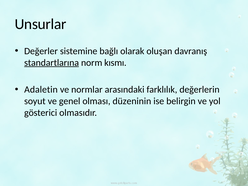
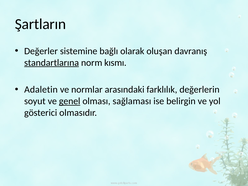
Unsurlar: Unsurlar -> Şartların
genel underline: none -> present
düzeninin: düzeninin -> sağlaması
